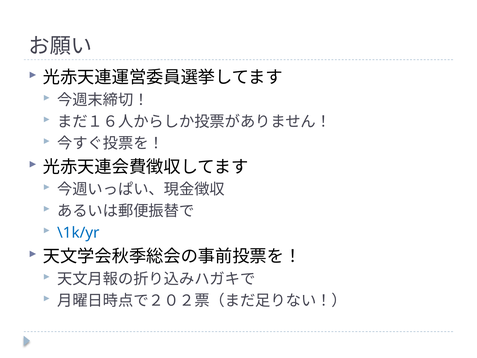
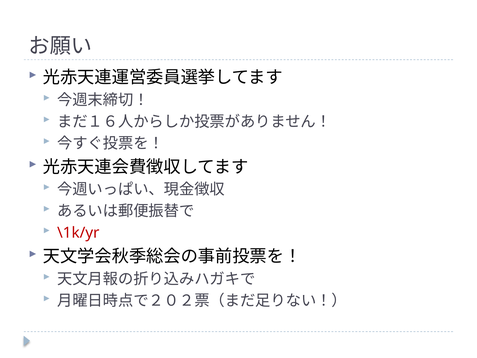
\1k/yr colour: blue -> red
